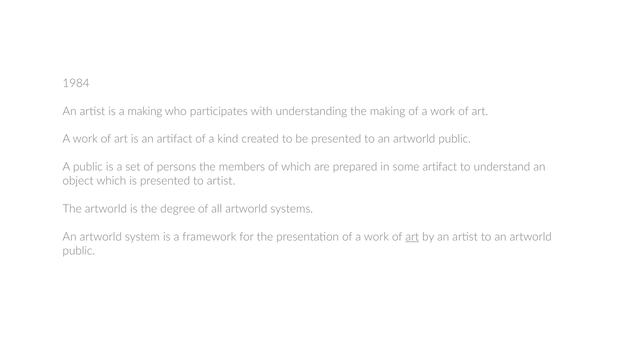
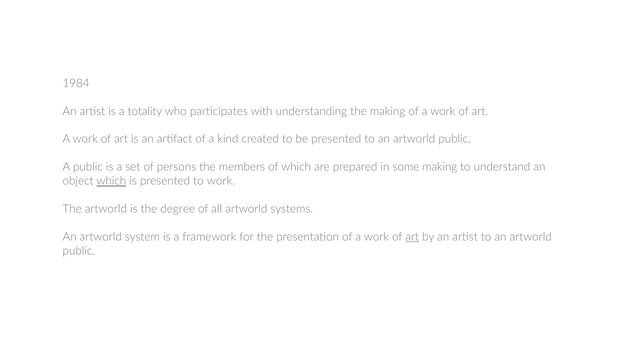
a making: making -> totality
some artifact: artifact -> making
which at (111, 181) underline: none -> present
to artist: artist -> work
